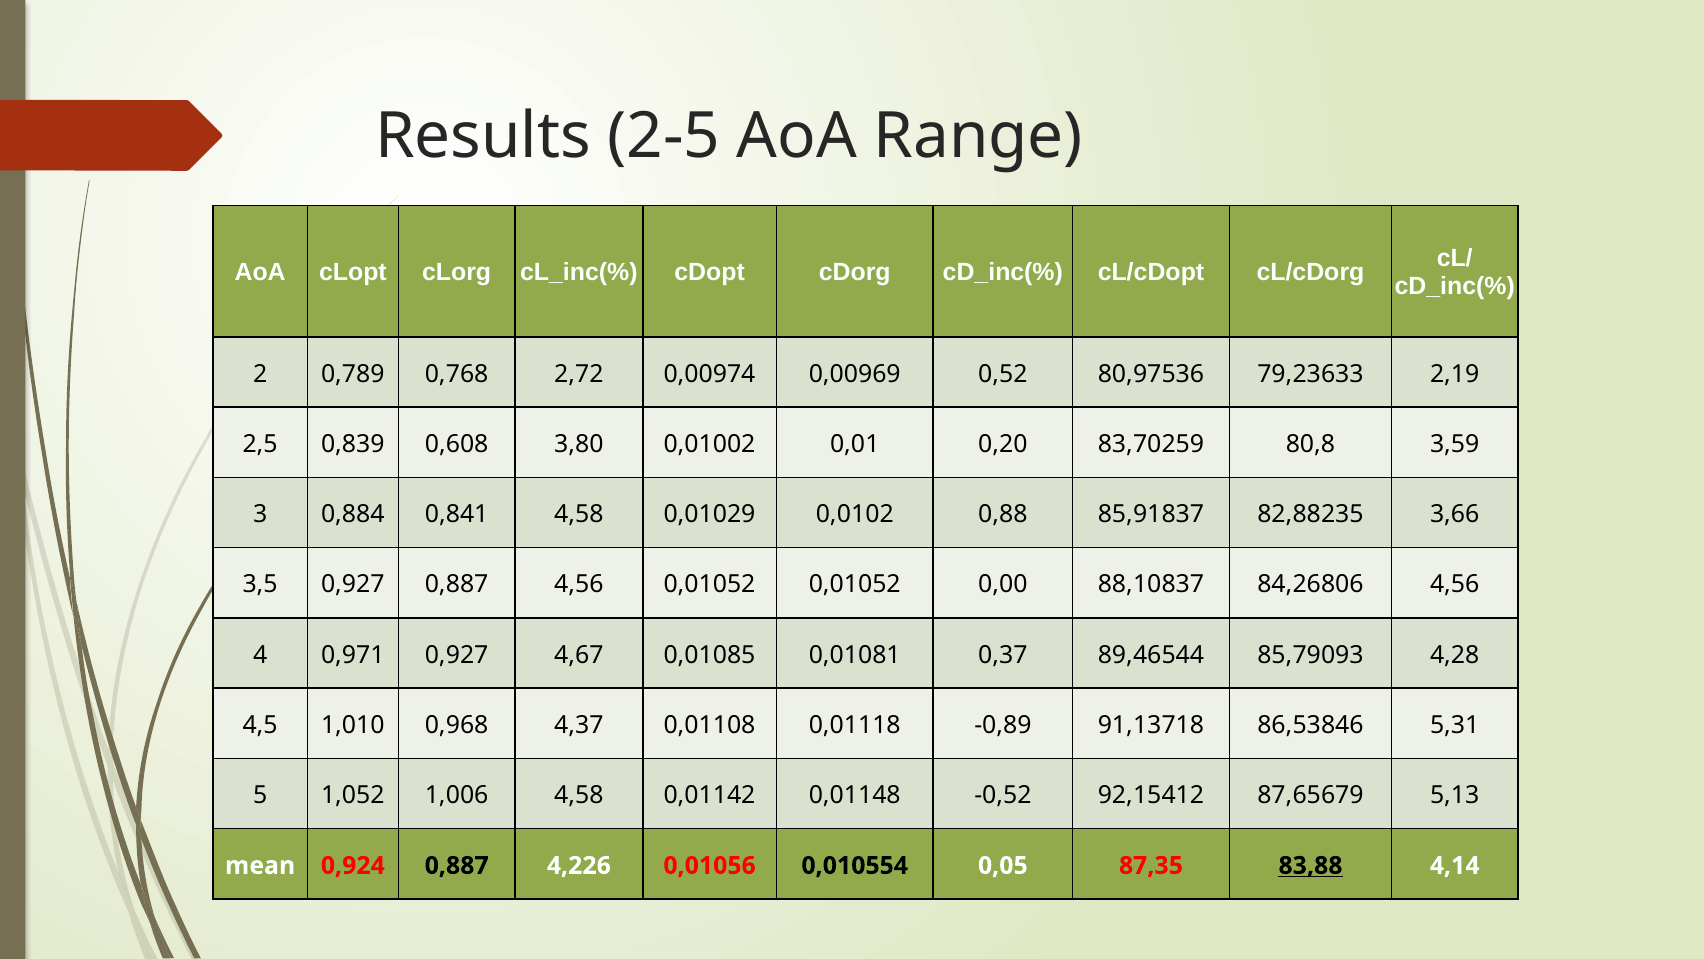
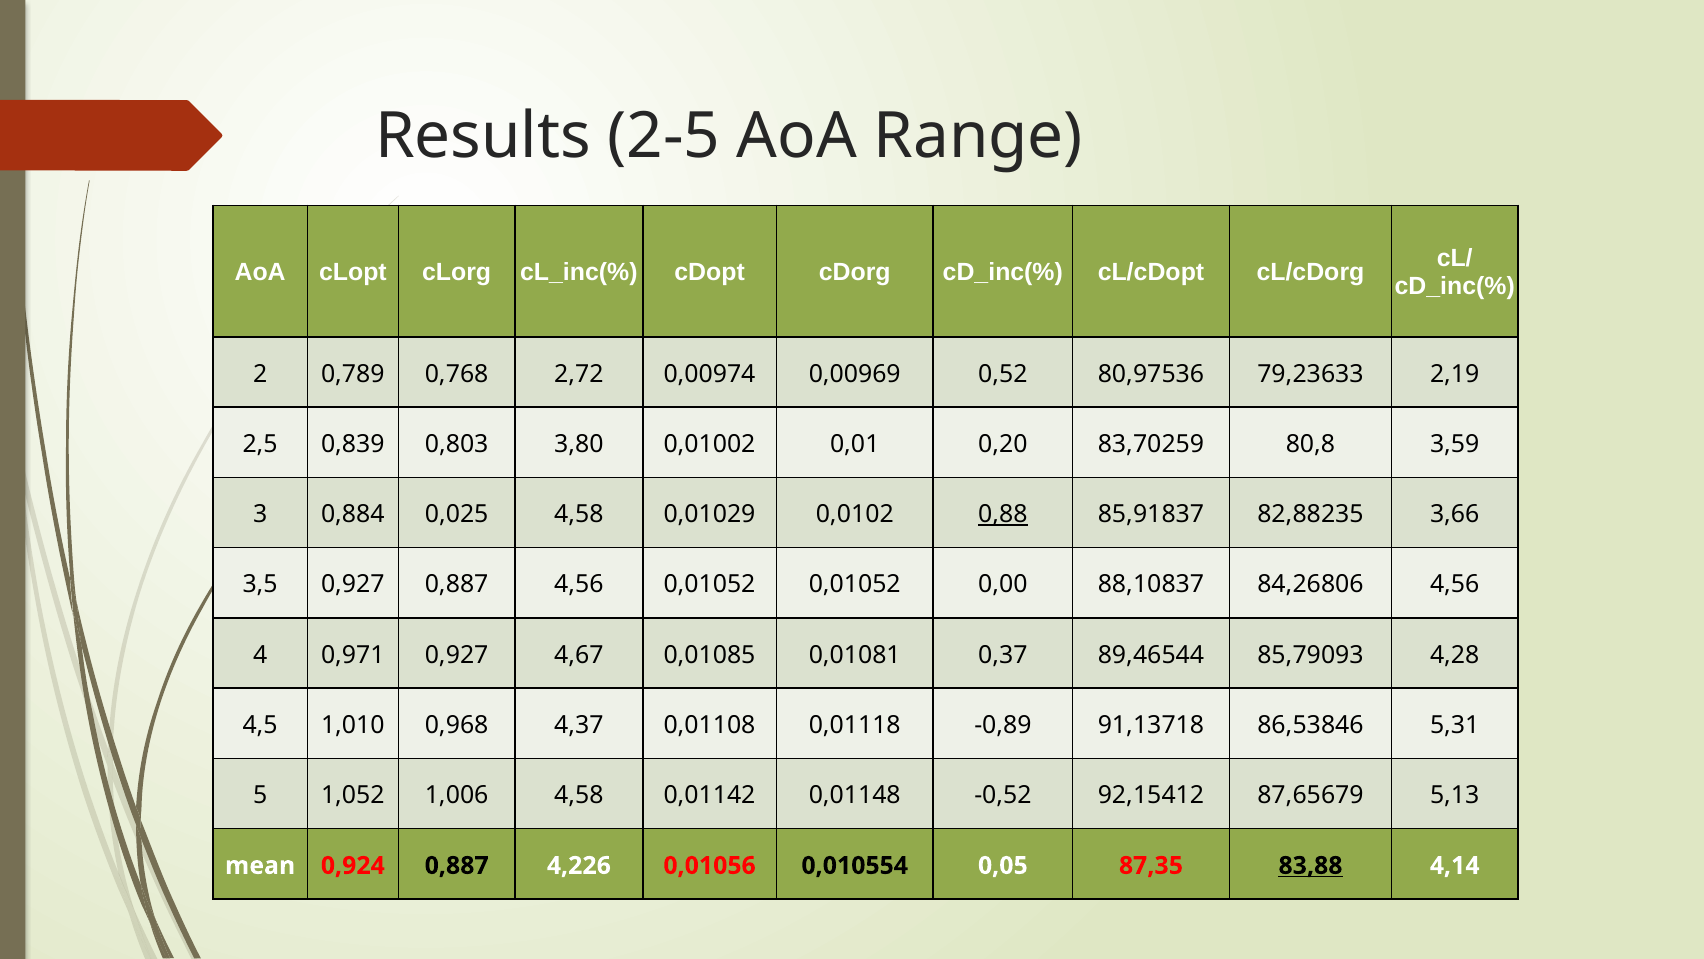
0,608: 0,608 -> 0,803
0,841: 0,841 -> 0,025
0,88 underline: none -> present
